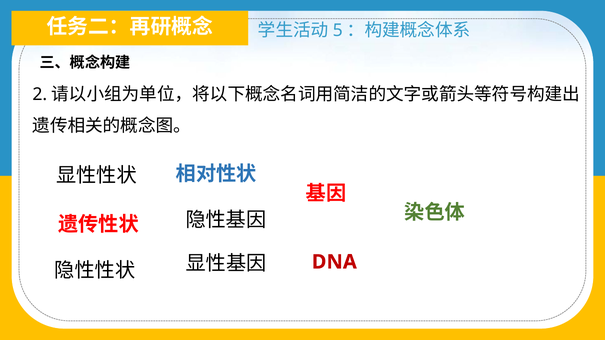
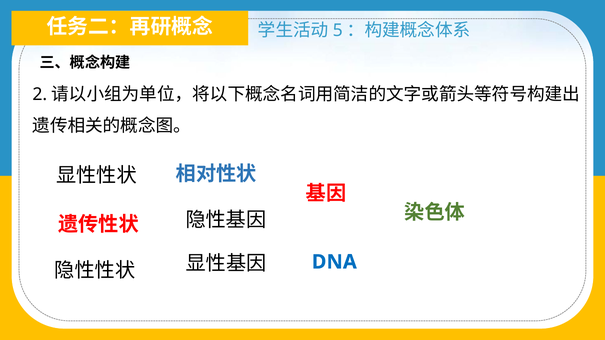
DNA colour: red -> blue
